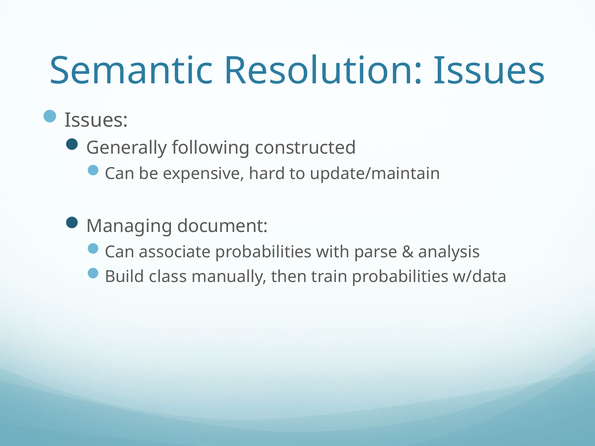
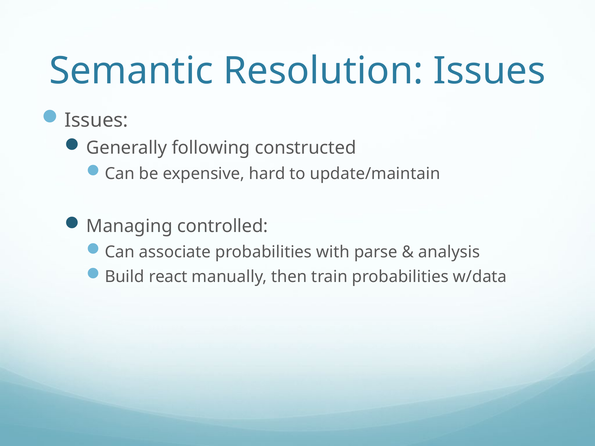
document: document -> controlled
class: class -> react
